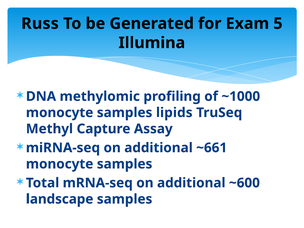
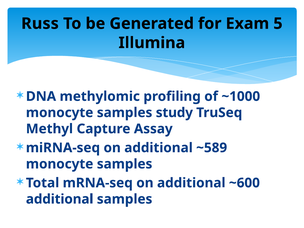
lipids: lipids -> study
~661: ~661 -> ~589
landscape at (60, 199): landscape -> additional
